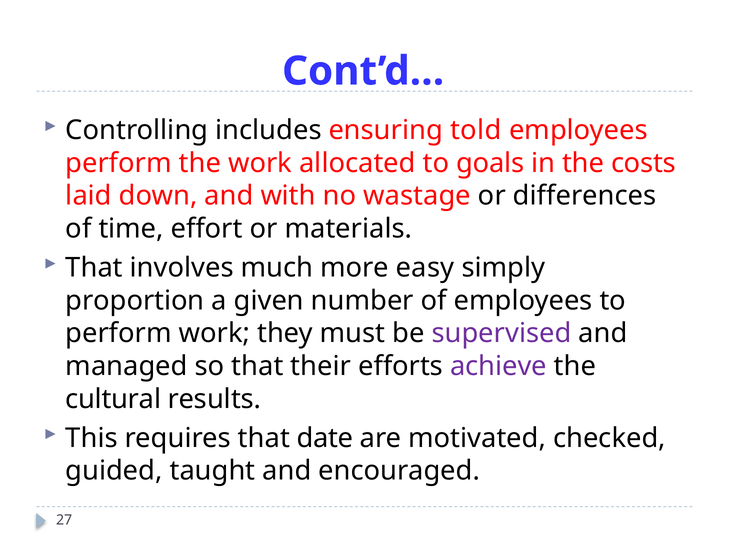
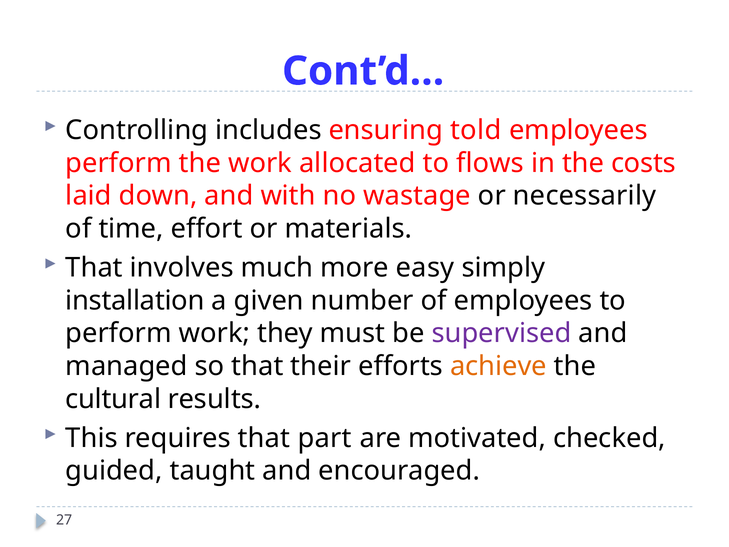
goals: goals -> flows
differences: differences -> necessarily
proportion: proportion -> installation
achieve colour: purple -> orange
date: date -> part
